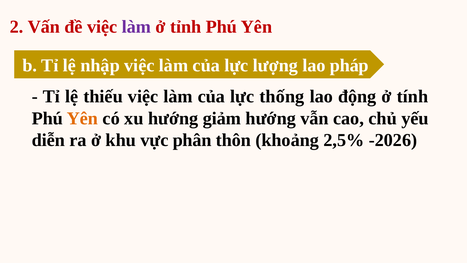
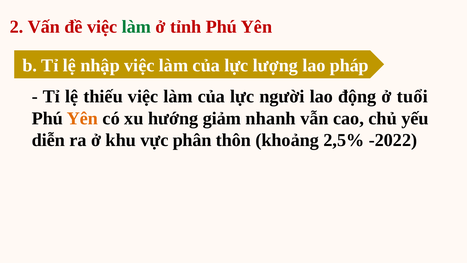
làm at (136, 27) colour: purple -> green
thống: thống -> người
tính: tính -> tuổi
giảm hướng: hướng -> nhanh
-2026: -2026 -> -2022
